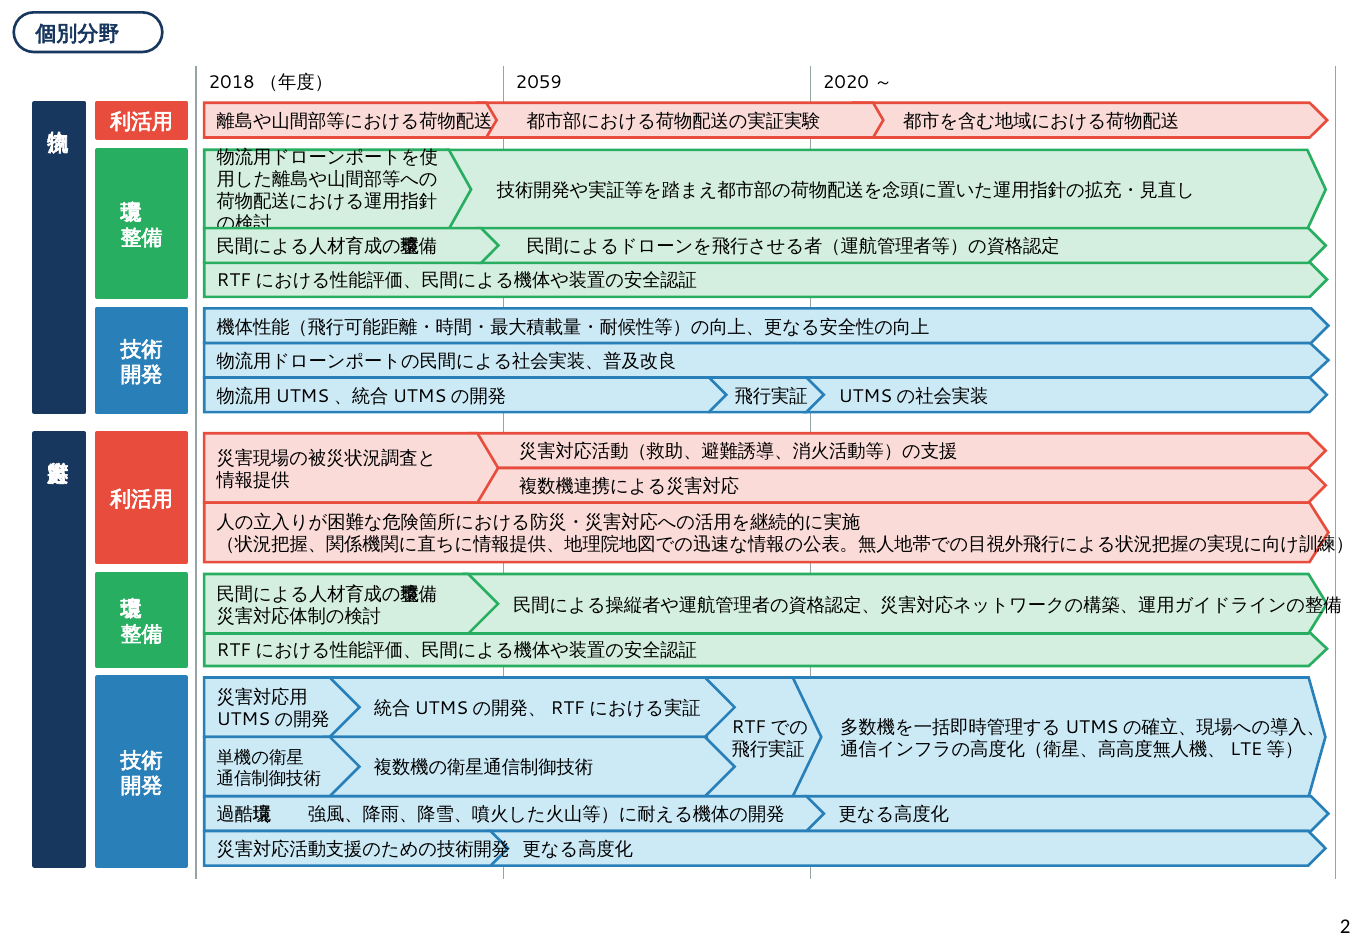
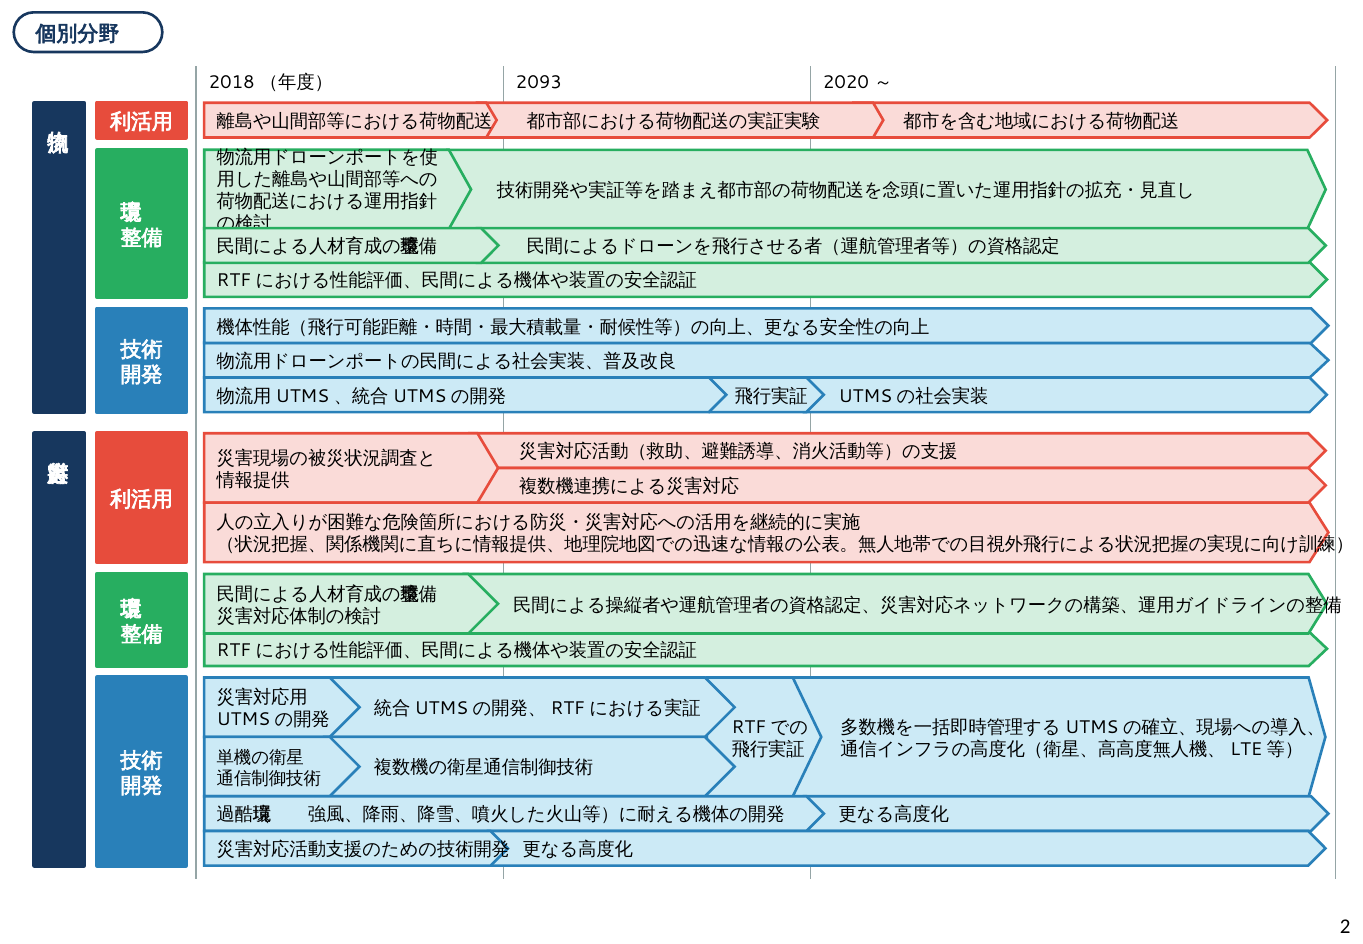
2059: 2059 -> 2093
